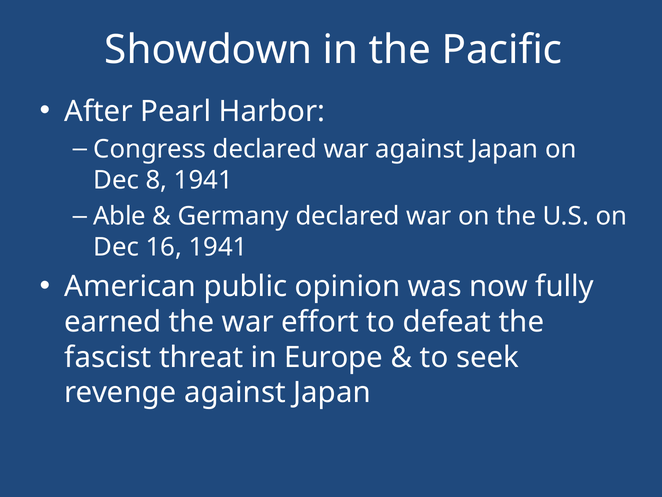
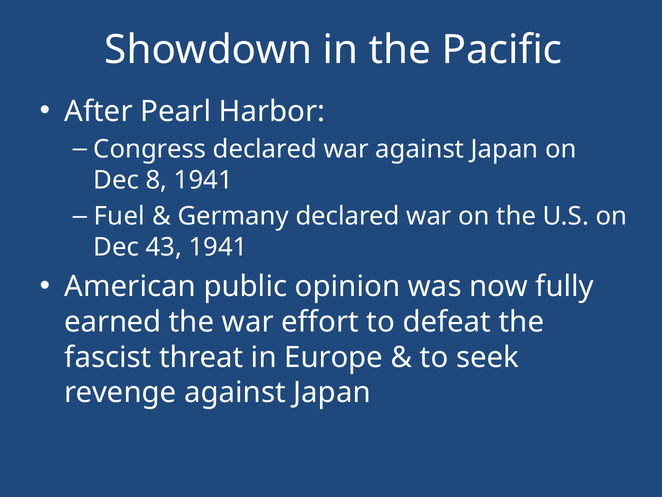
Able: Able -> Fuel
16: 16 -> 43
